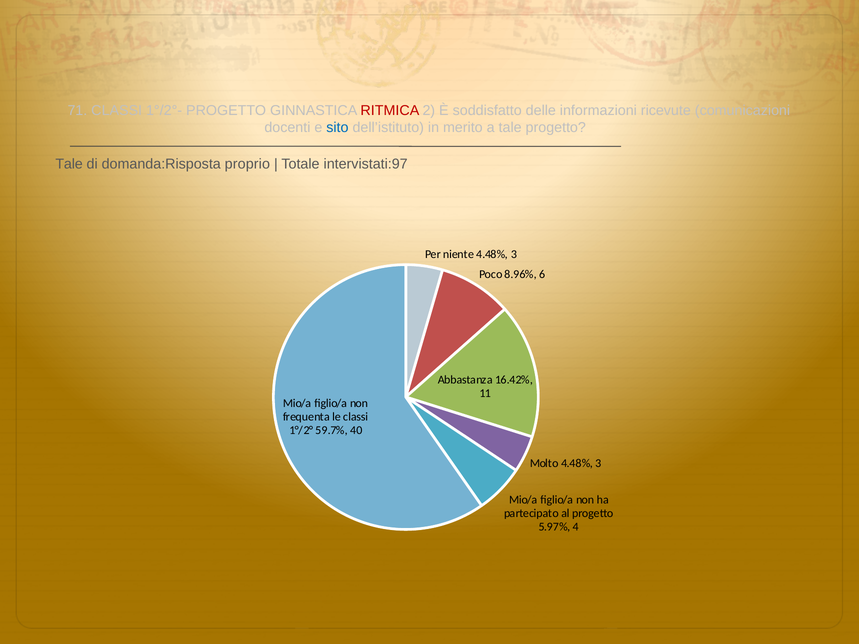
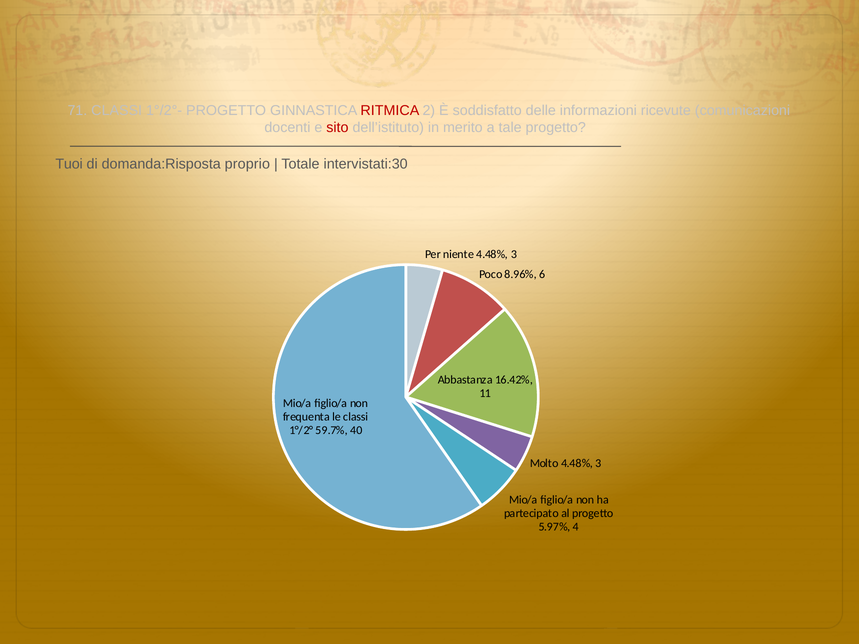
sito colour: blue -> red
Tale at (69, 164): Tale -> Tuoi
intervistati:97: intervistati:97 -> intervistati:30
